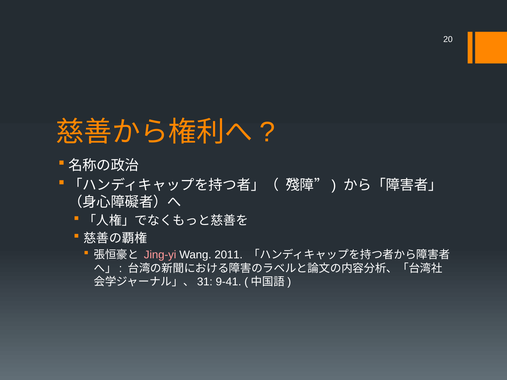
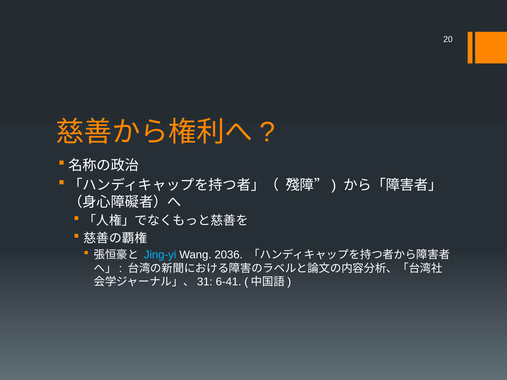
Jing-yi colour: pink -> light blue
2011: 2011 -> 2036
9-41: 9-41 -> 6-41
